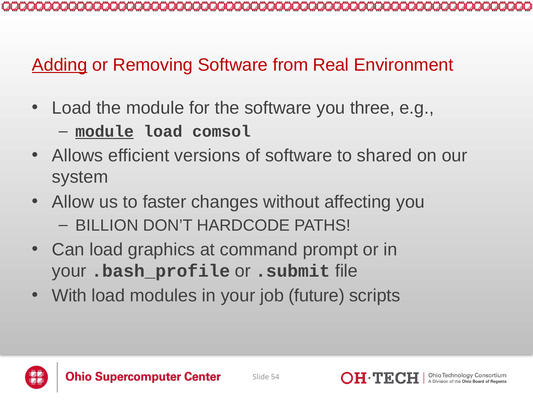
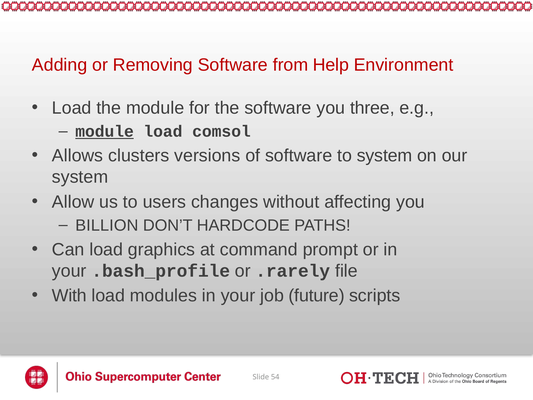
Adding underline: present -> none
Real: Real -> Help
efficient: efficient -> clusters
to shared: shared -> system
faster: faster -> users
.submit: .submit -> .rarely
